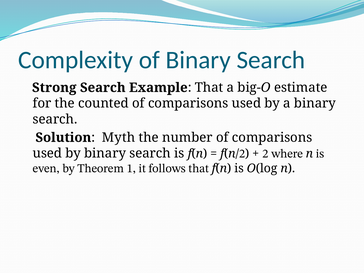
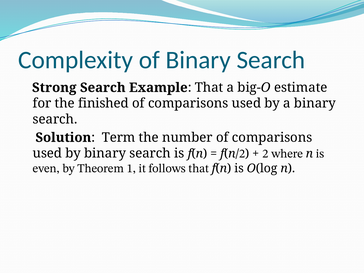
counted: counted -> finished
Myth: Myth -> Term
